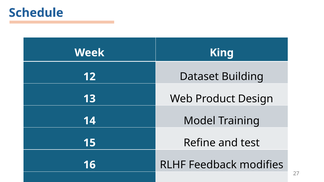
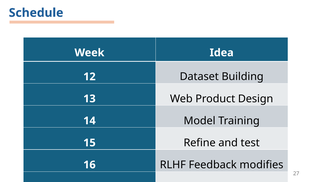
King: King -> Idea
